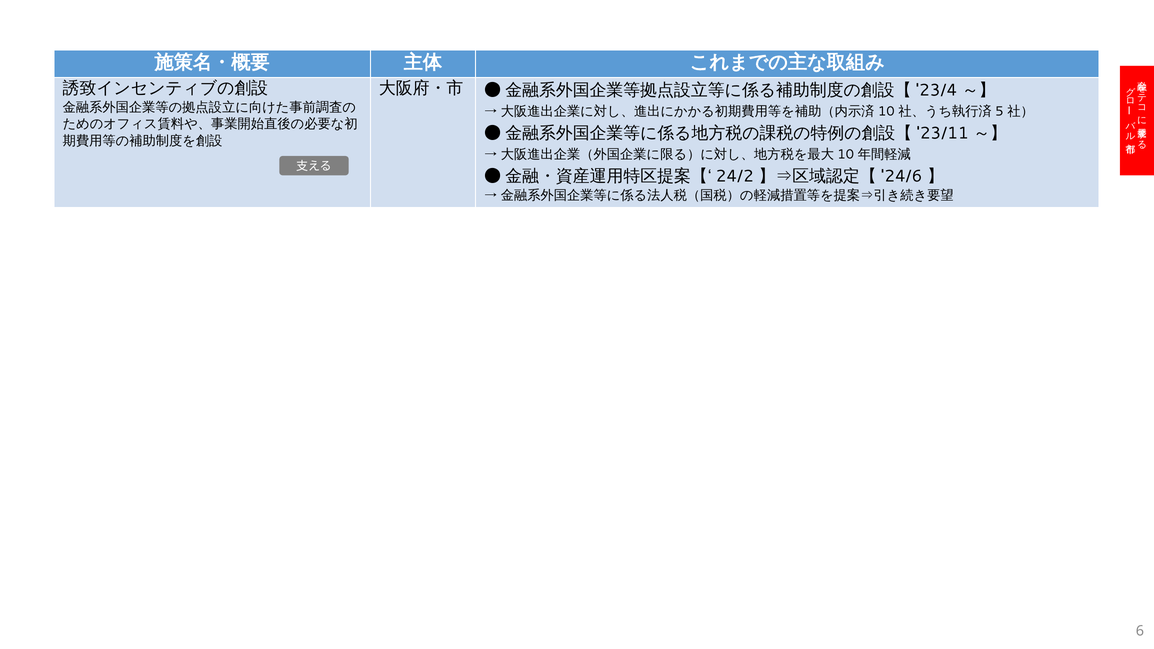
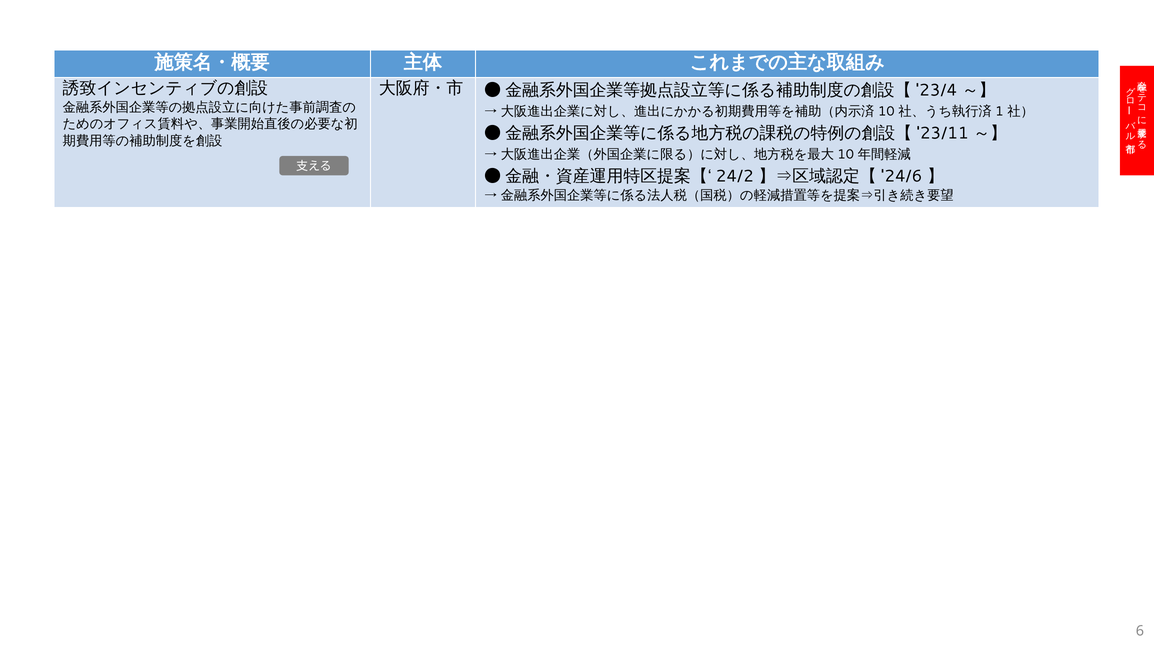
5: 5 -> 1
